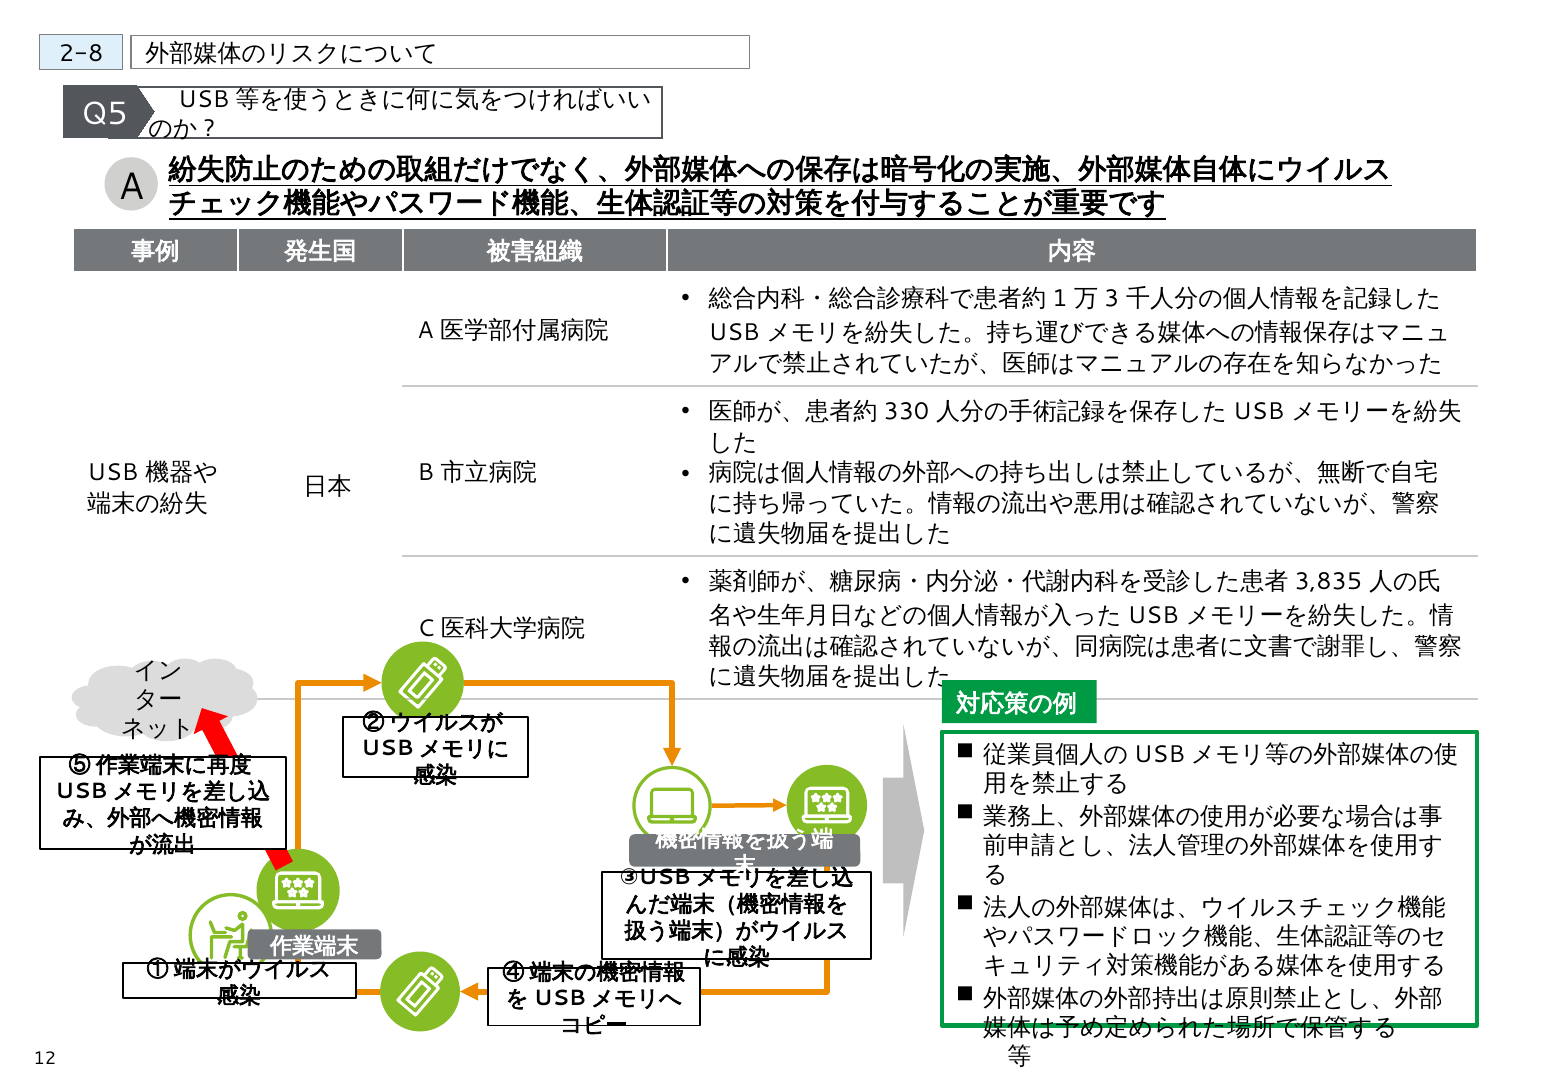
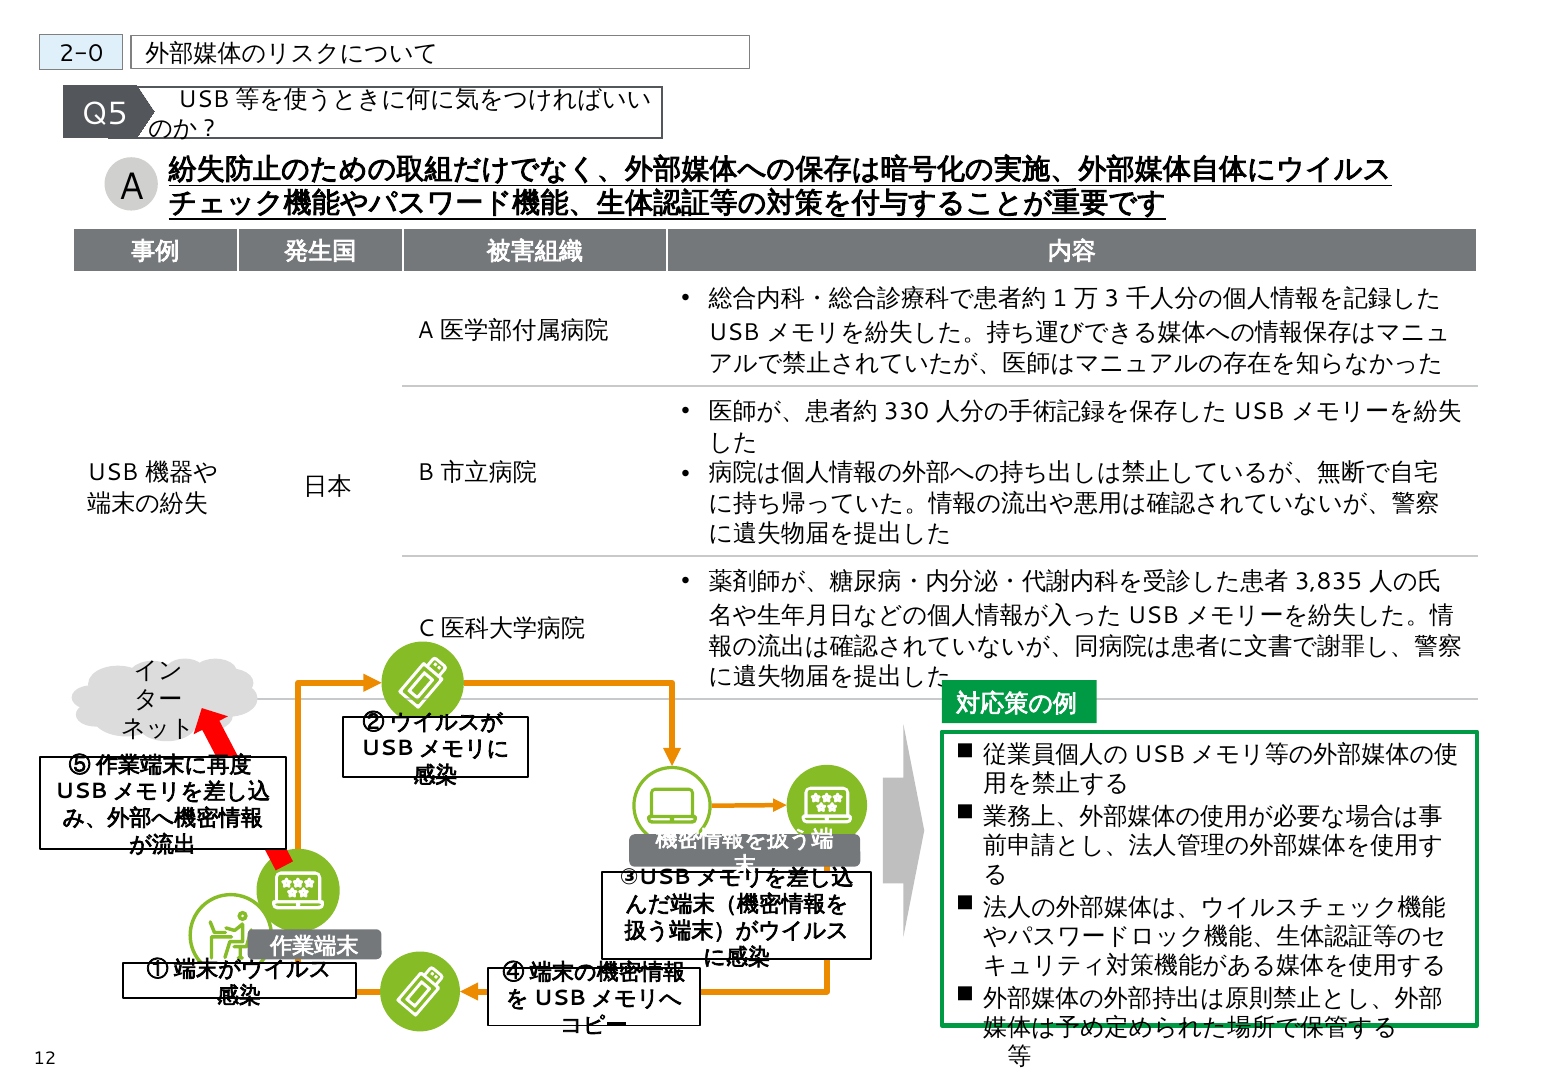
2-8: 2-8 -> 2-0
